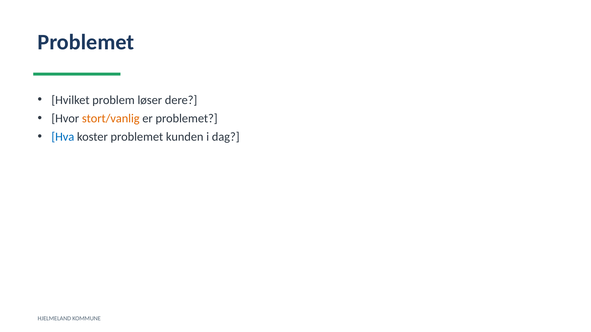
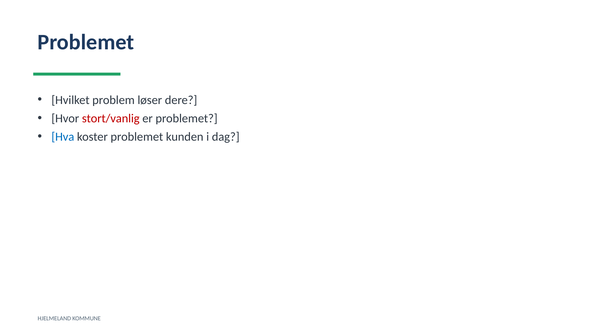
stort/vanlig colour: orange -> red
